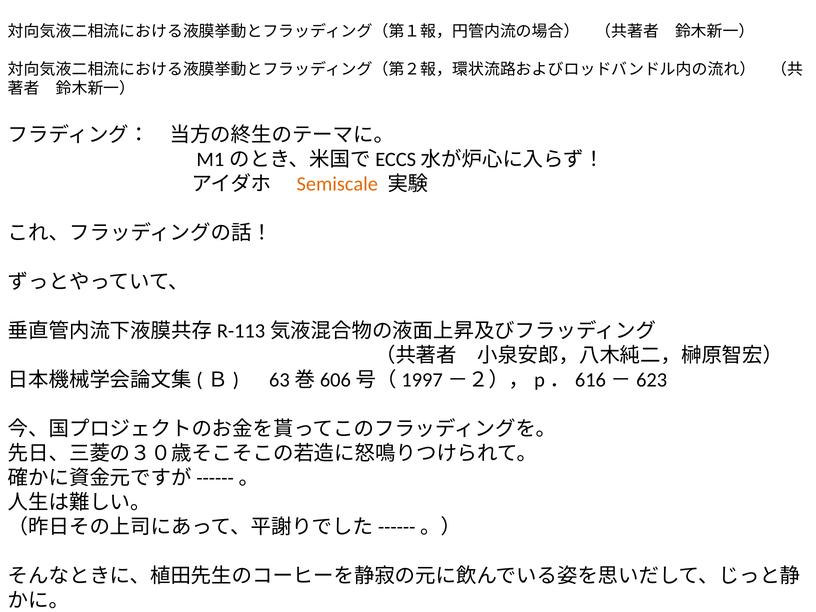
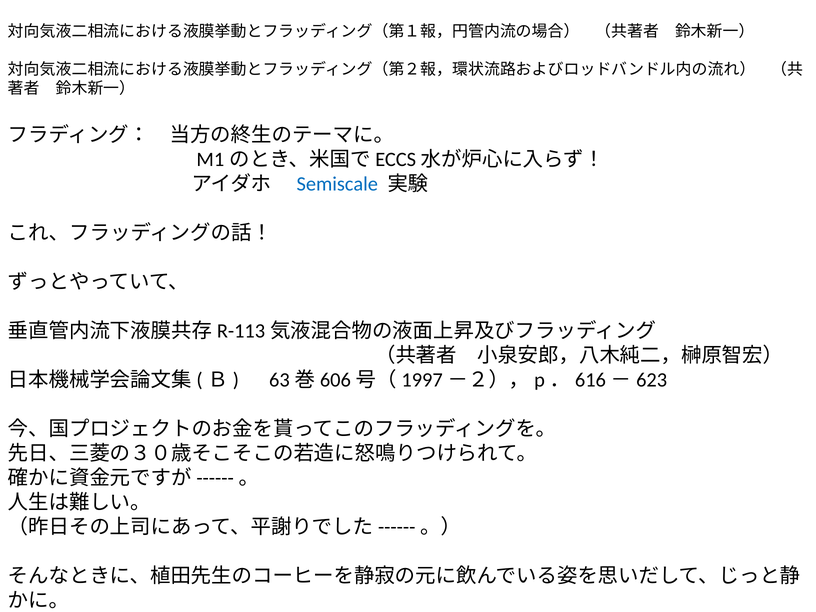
Semiscale colour: orange -> blue
